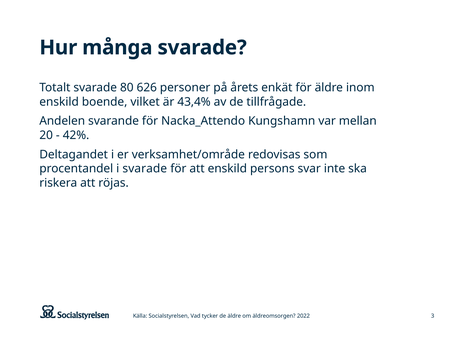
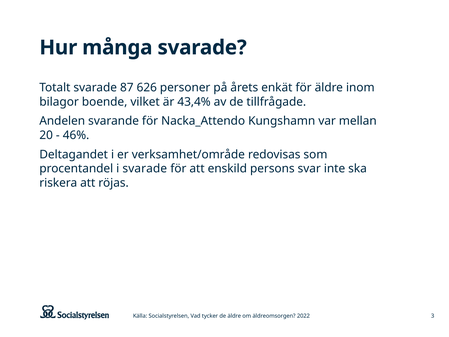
80: 80 -> 87
enskild at (59, 102): enskild -> bilagor
42%: 42% -> 46%
